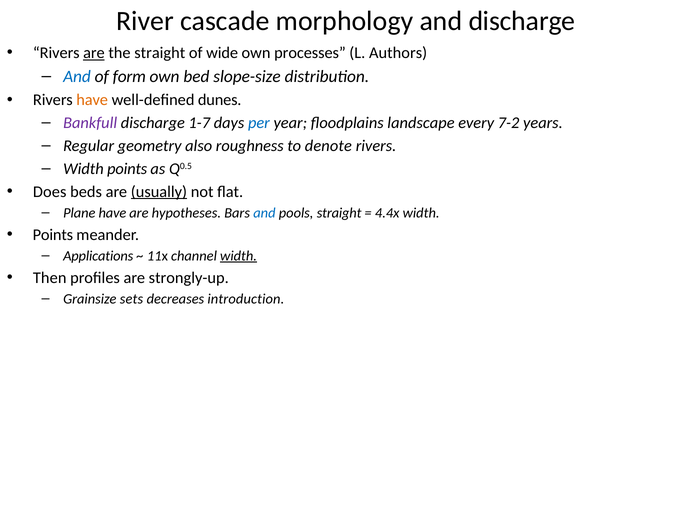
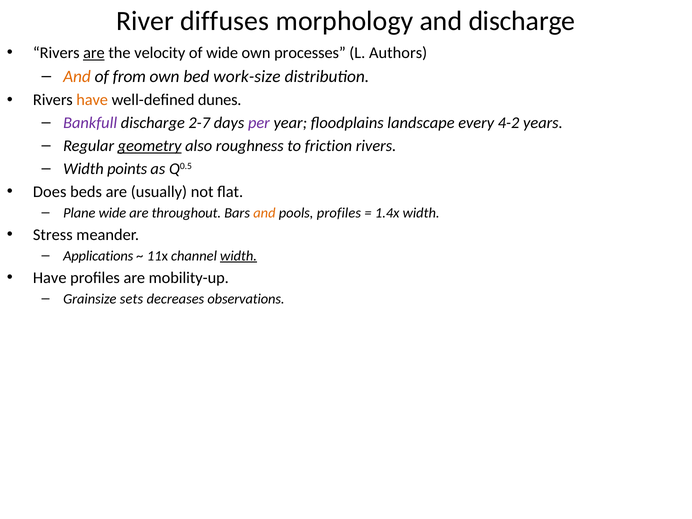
cascade: cascade -> diffuses
the straight: straight -> velocity
And at (77, 77) colour: blue -> orange
form: form -> from
slope-size: slope-size -> work-size
1-7: 1-7 -> 2-7
per colour: blue -> purple
7-2: 7-2 -> 4-2
geometry underline: none -> present
denote: denote -> friction
usually underline: present -> none
Plane have: have -> wide
hypotheses: hypotheses -> throughout
and at (264, 213) colour: blue -> orange
pools straight: straight -> profiles
4.4x: 4.4x -> 1.4x
Points at (53, 235): Points -> Stress
Then at (50, 278): Then -> Have
strongly-up: strongly-up -> mobility-up
introduction: introduction -> observations
